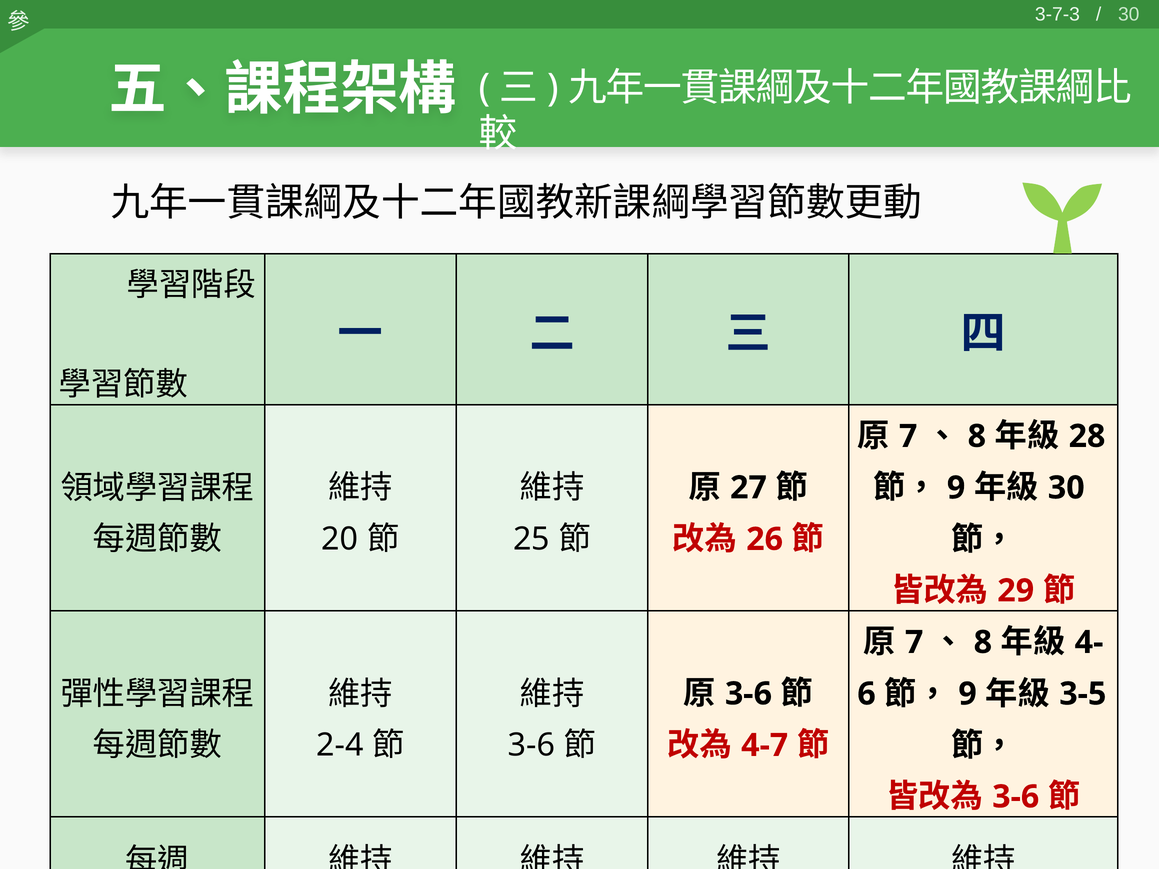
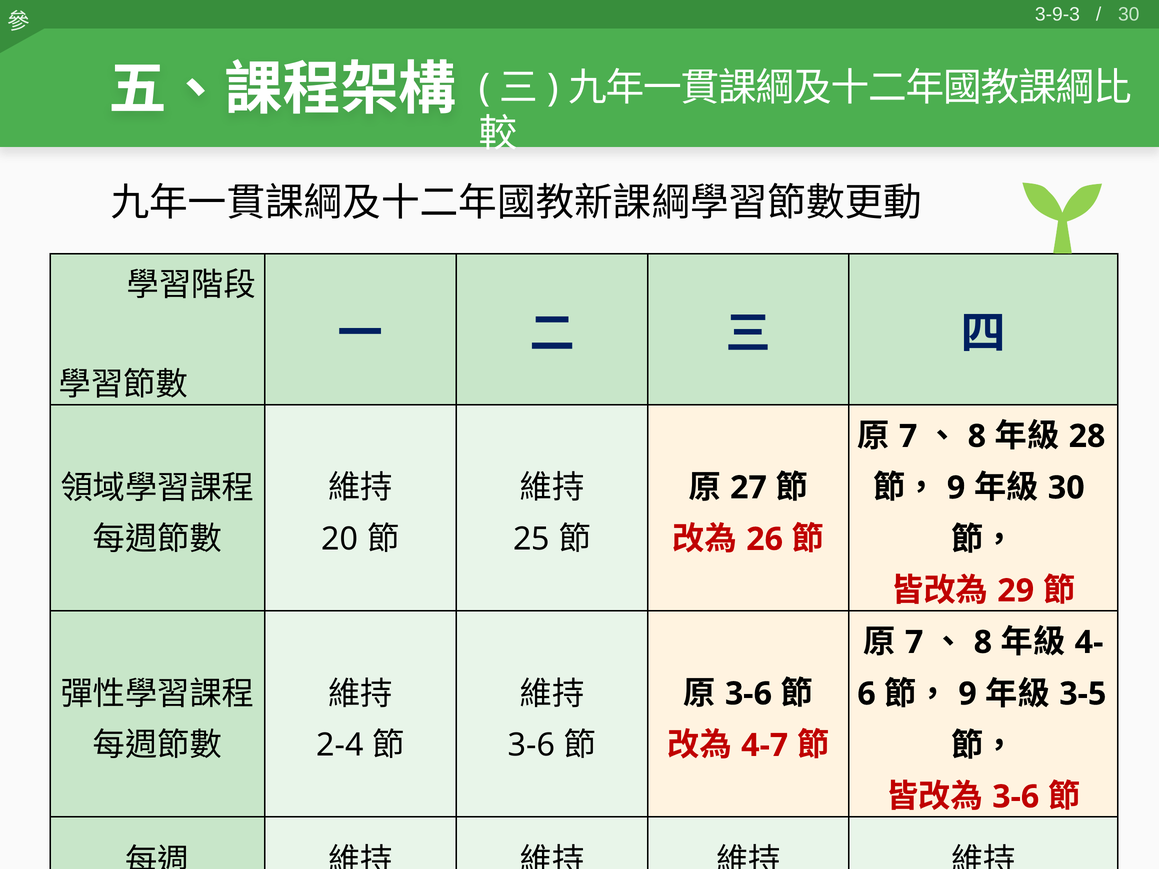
3-7-3: 3-7-3 -> 3-9-3
